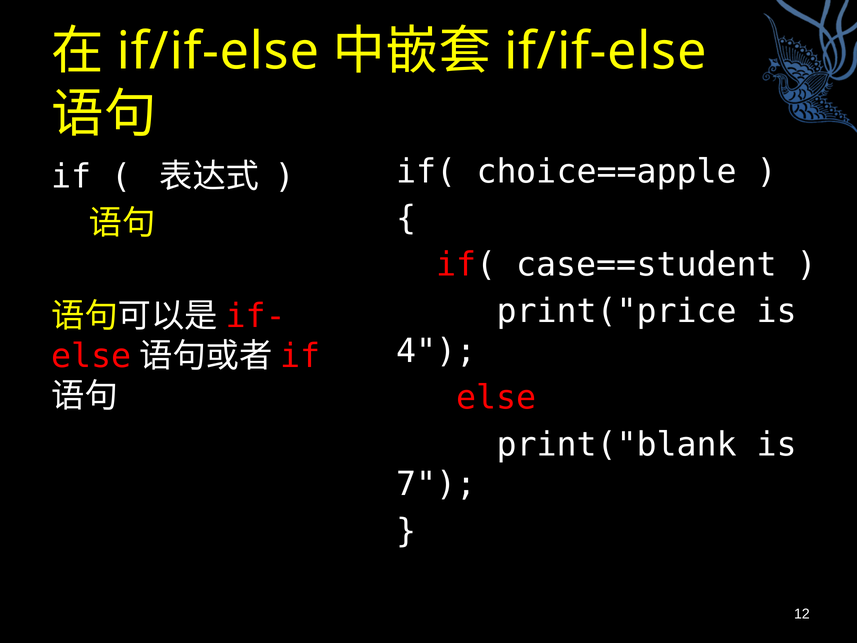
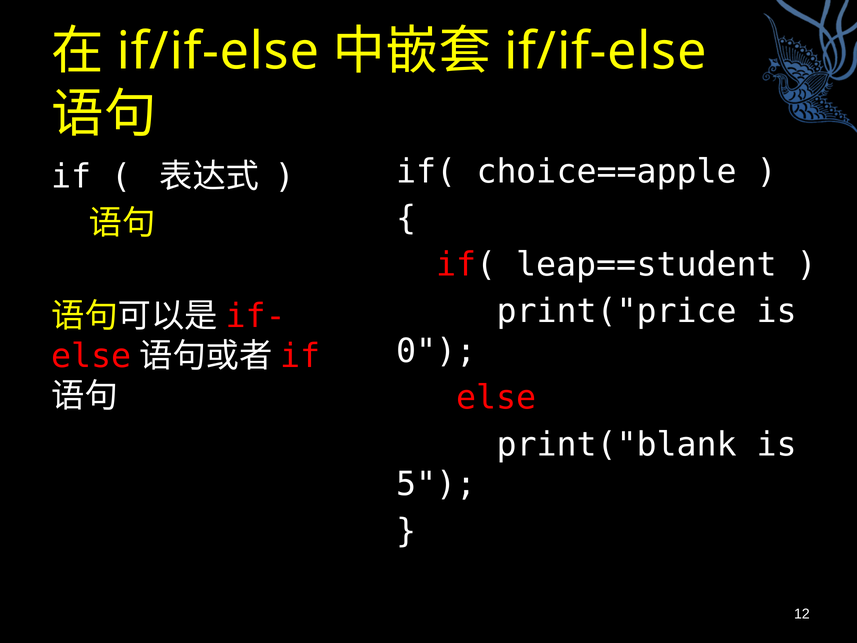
case==student: case==student -> leap==student
4: 4 -> 0
7: 7 -> 5
